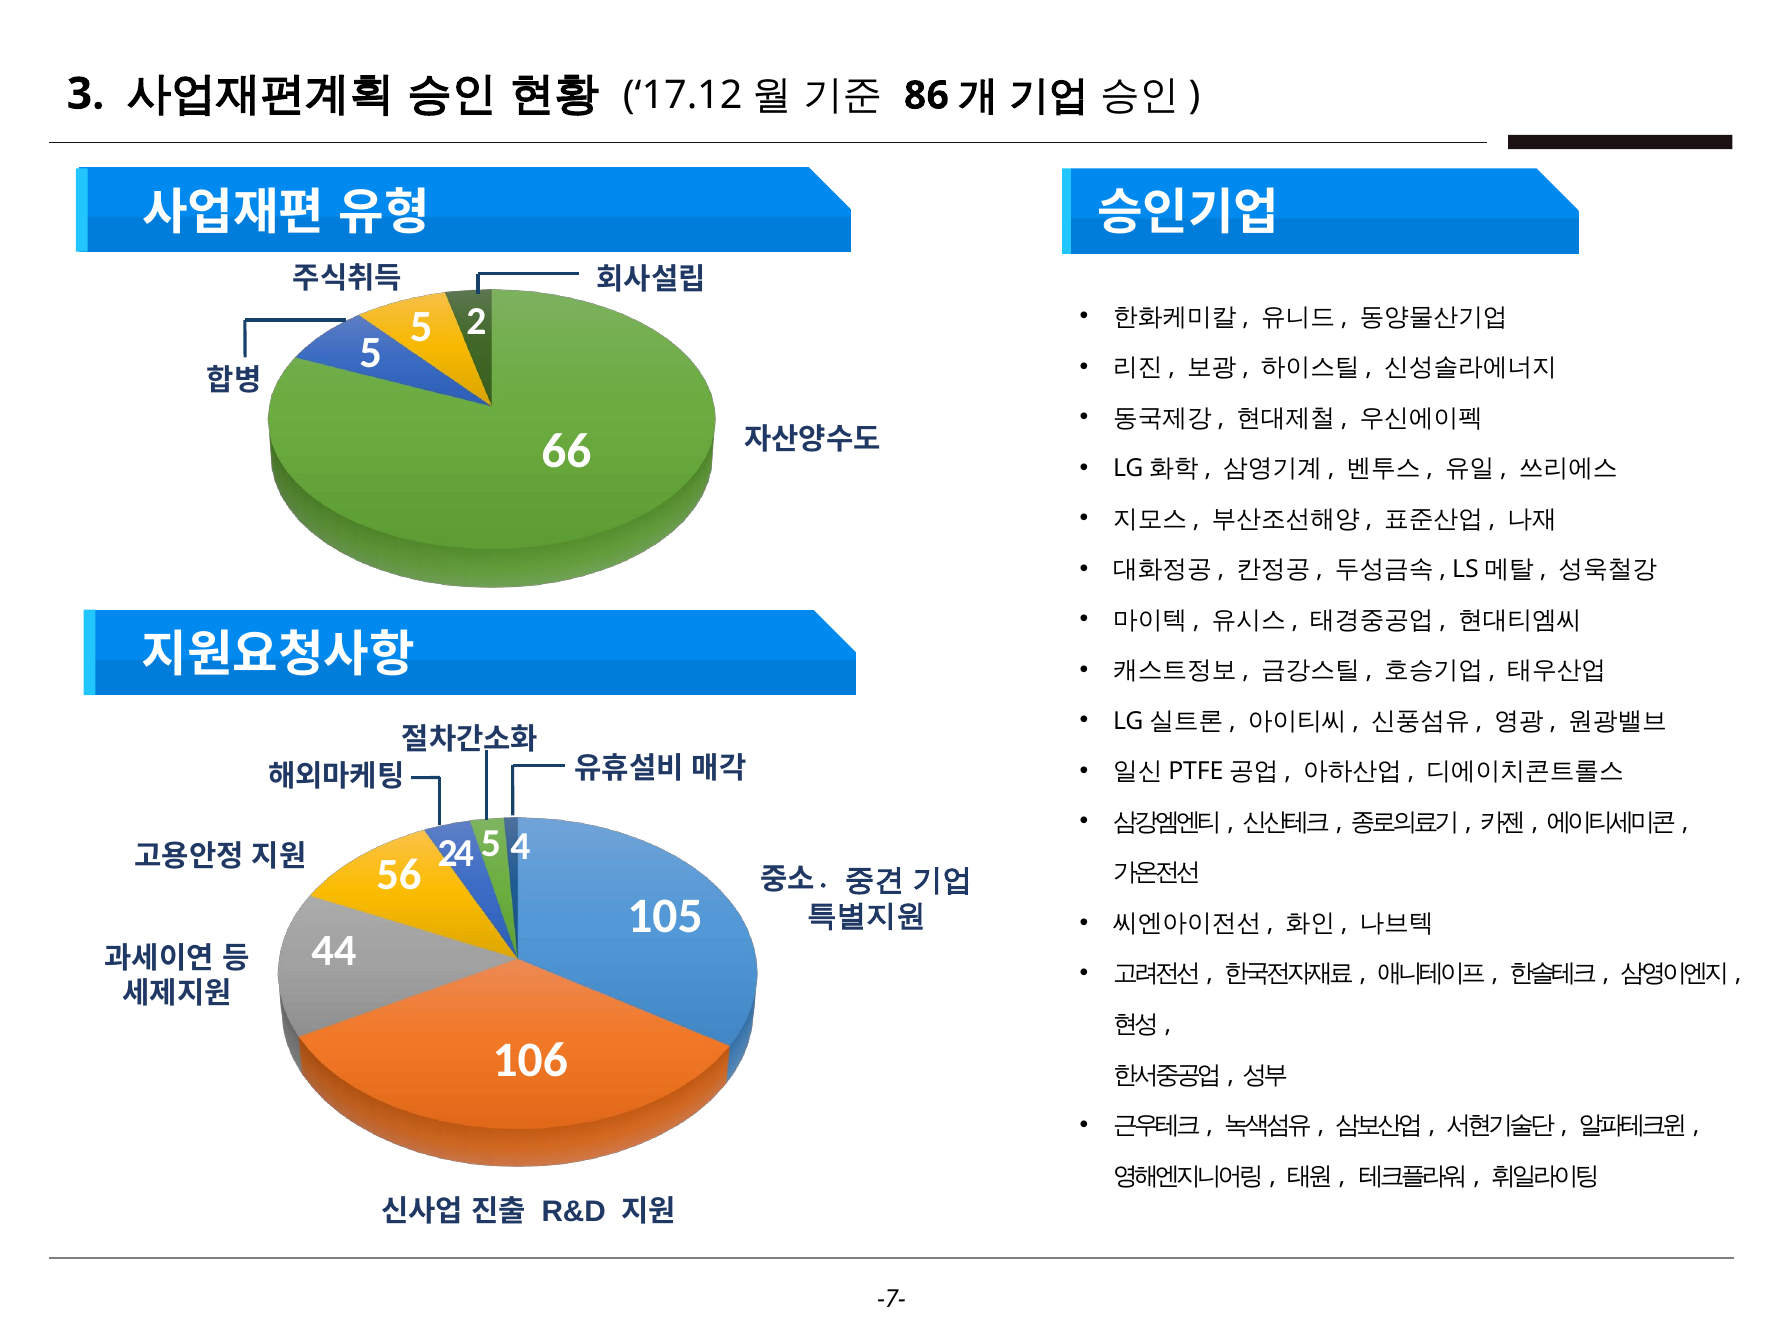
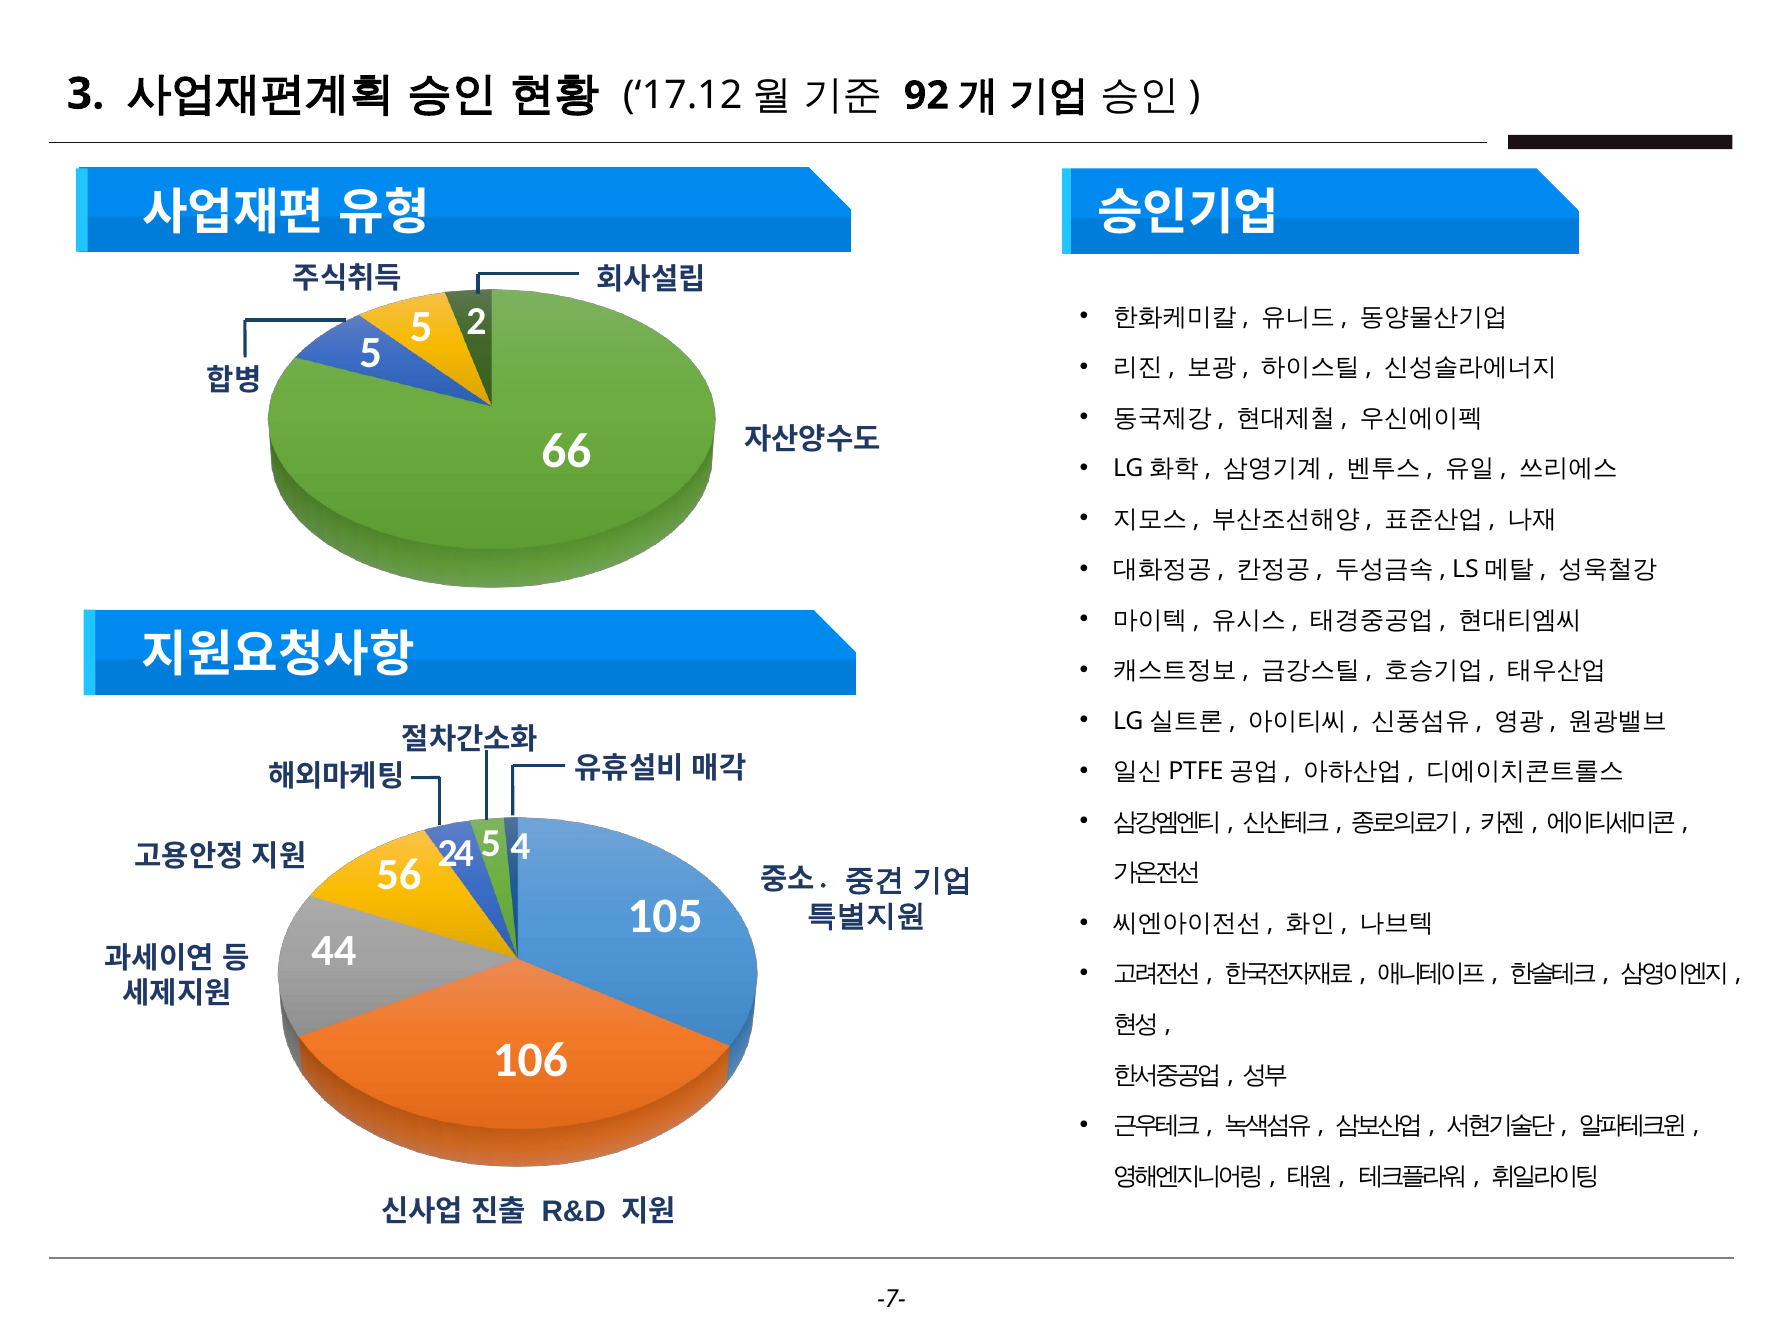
86: 86 -> 92
